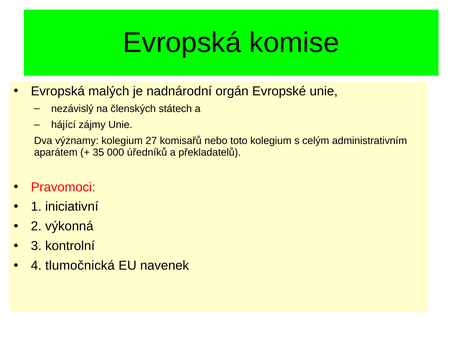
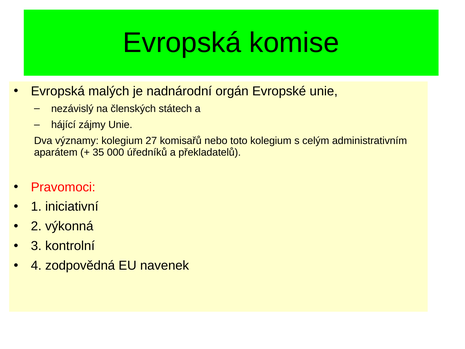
tlumočnická: tlumočnická -> zodpovědná
